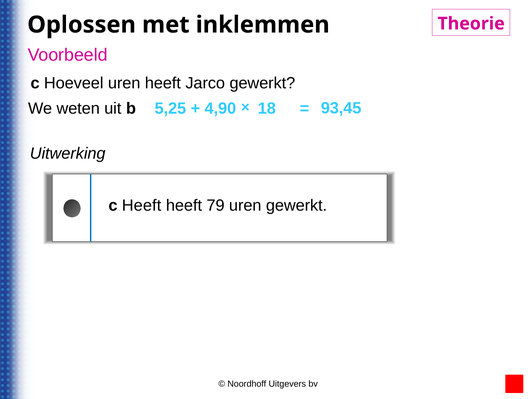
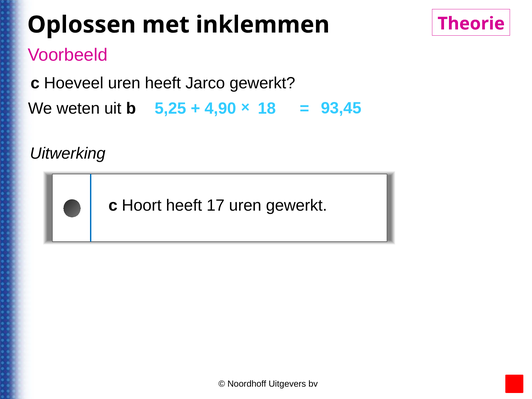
c Heeft: Heeft -> Hoort
79: 79 -> 17
